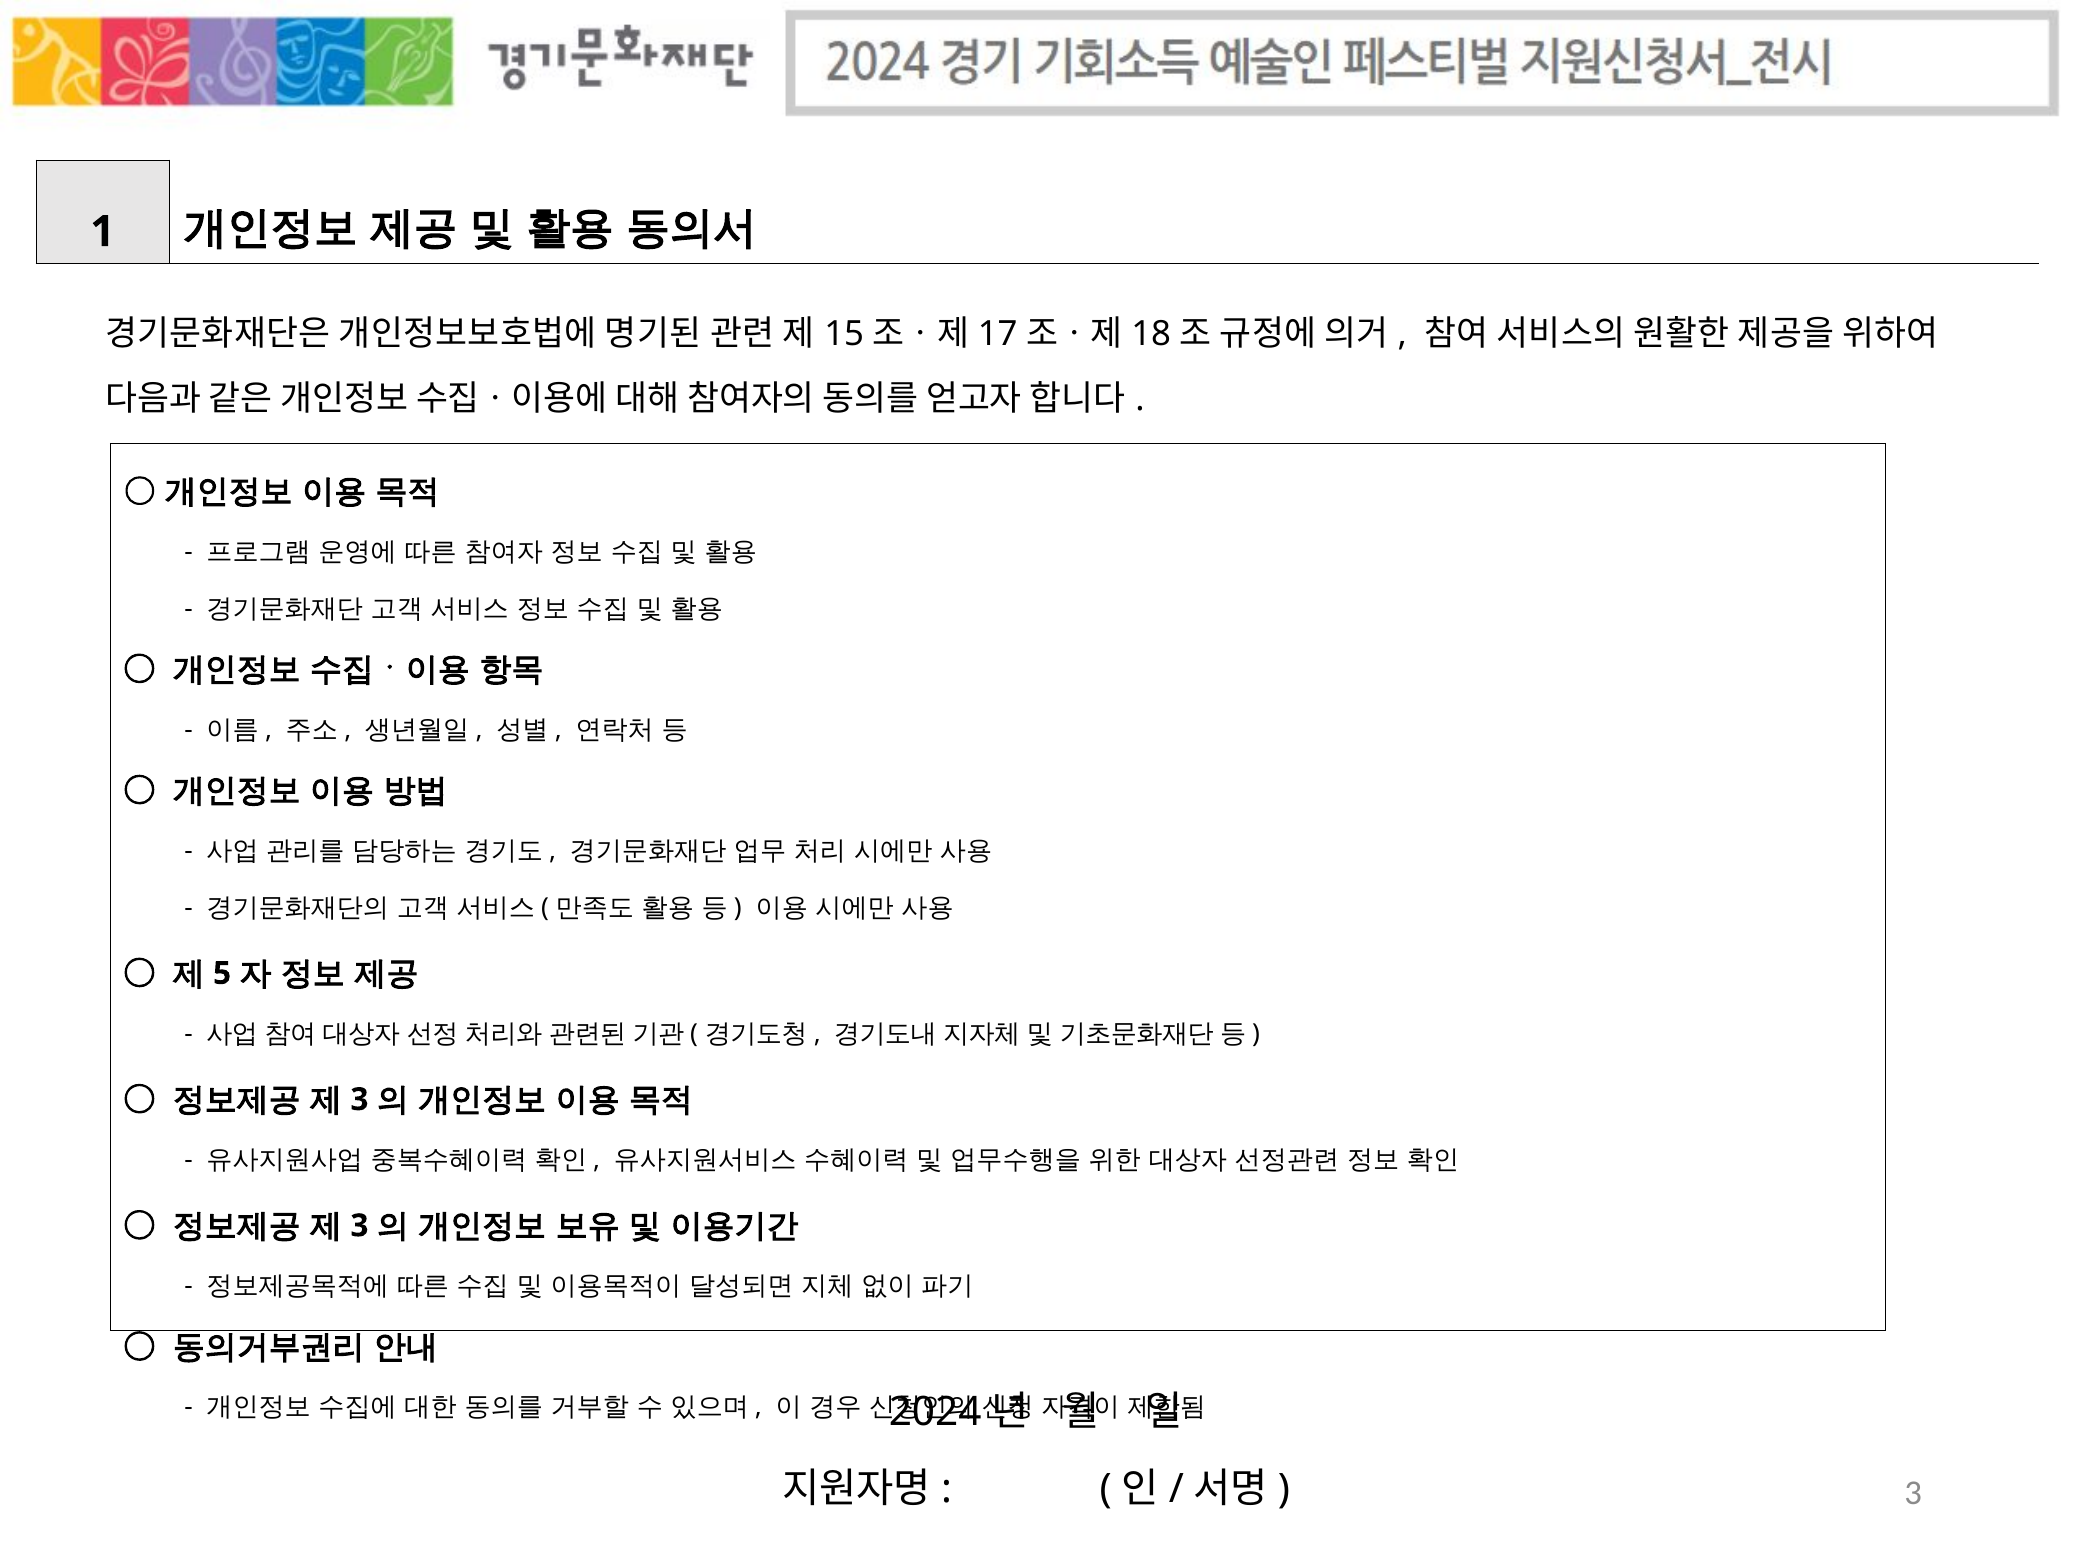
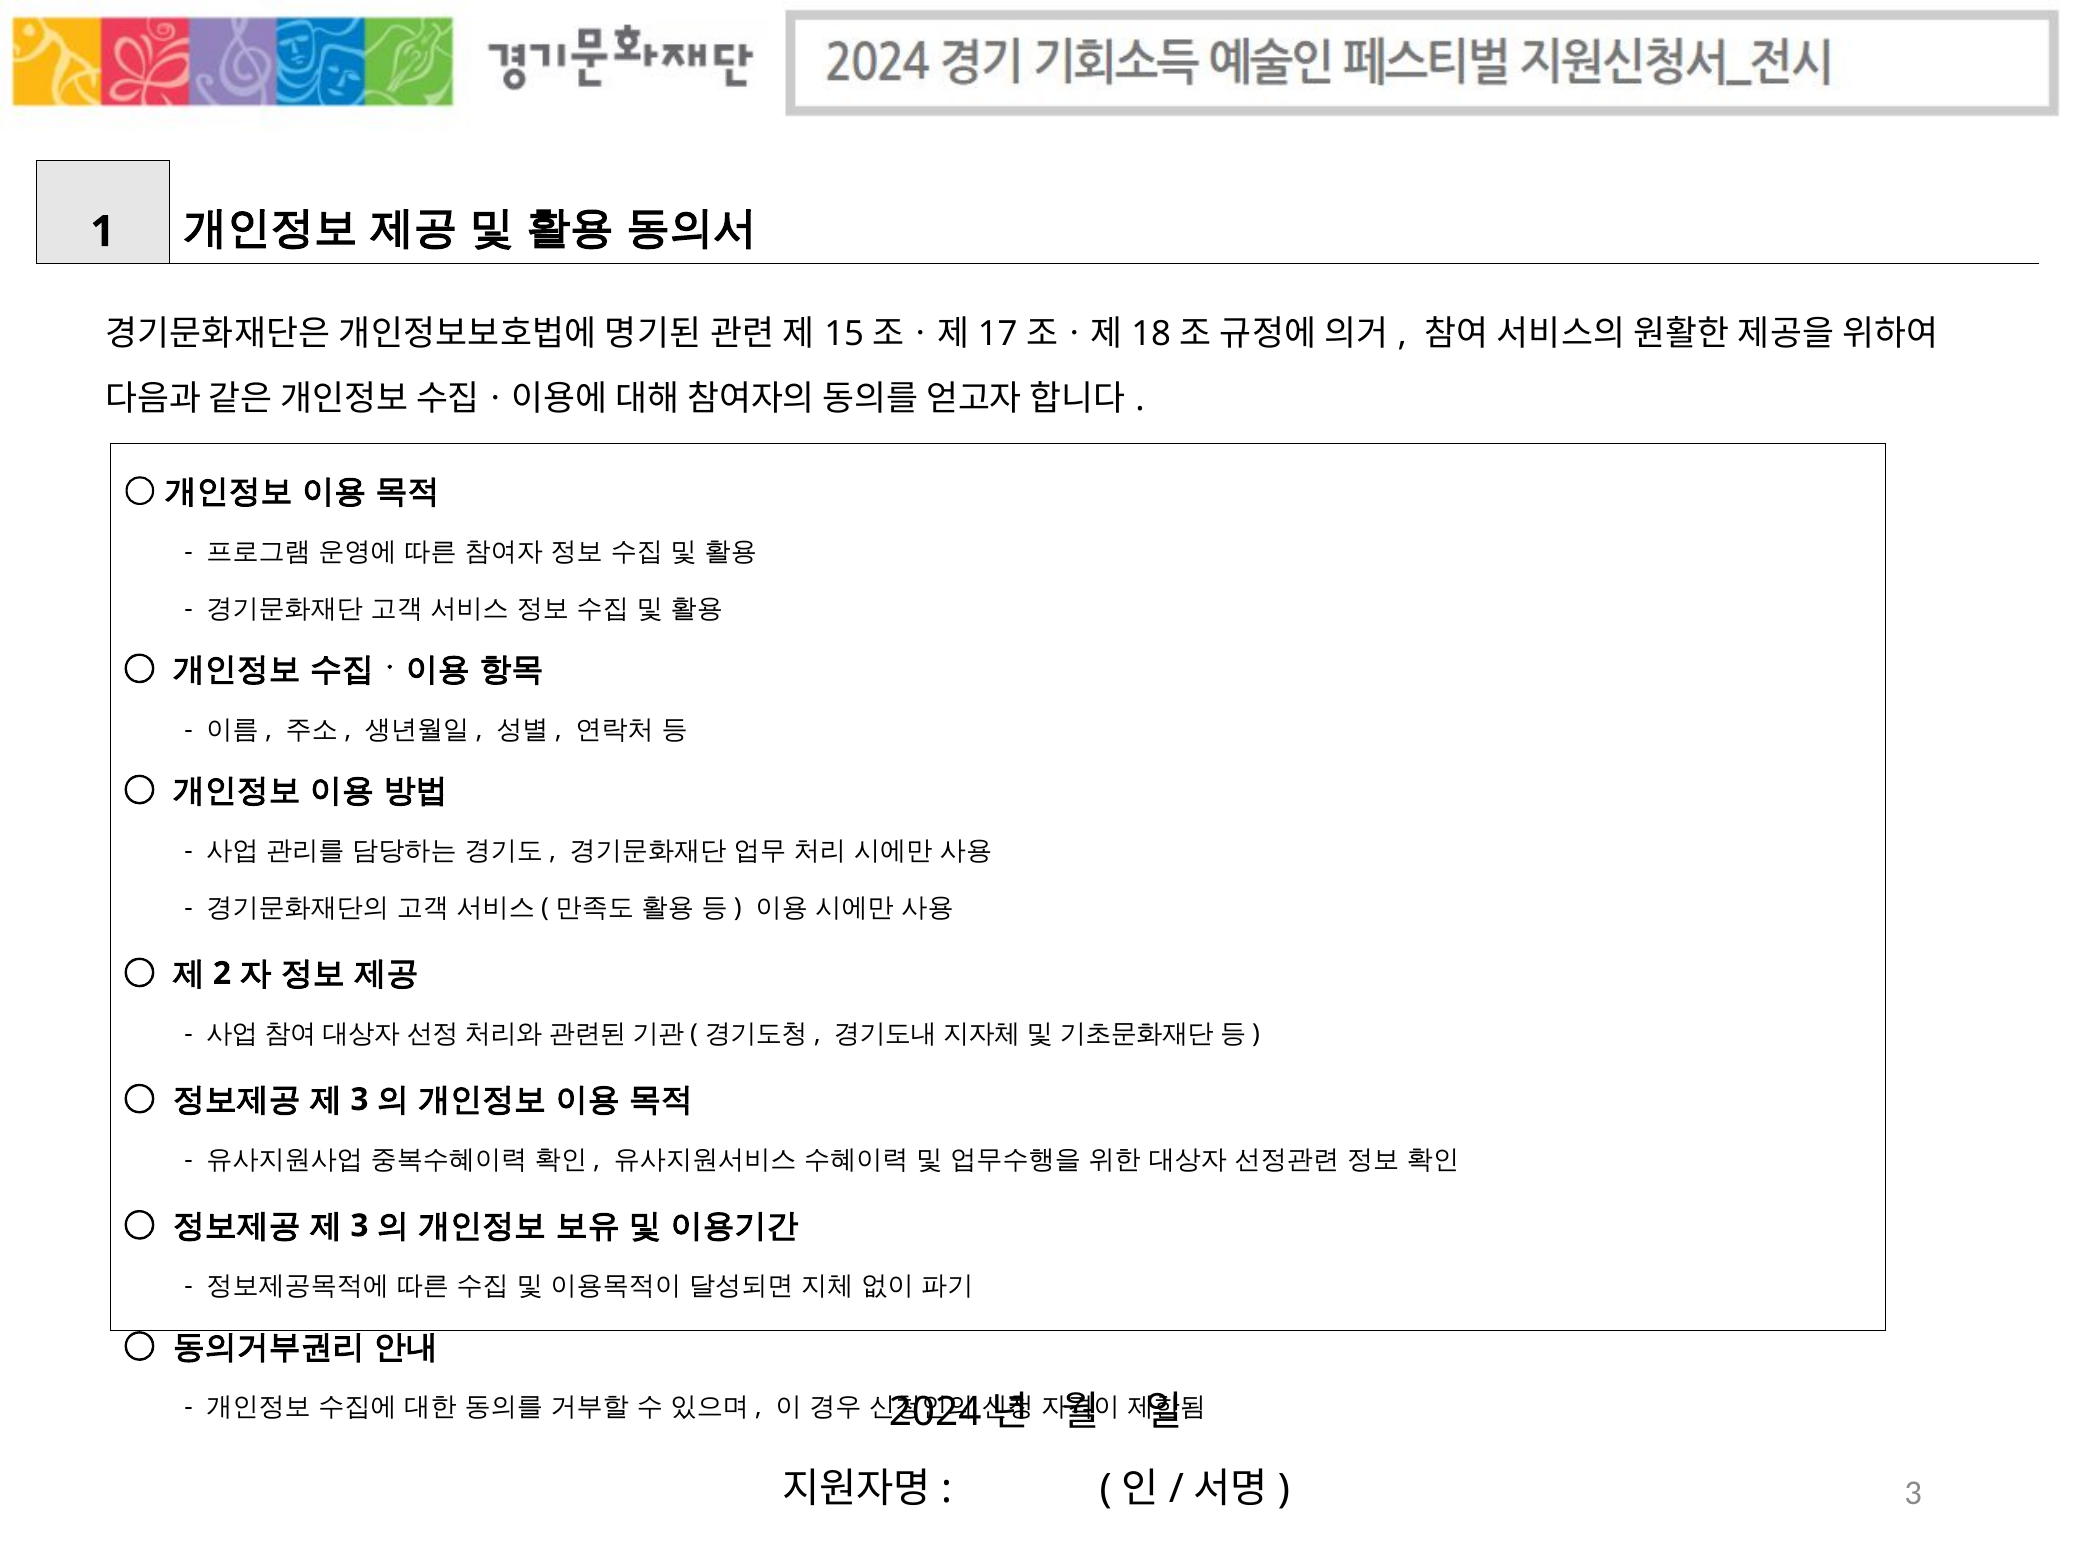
5: 5 -> 2
